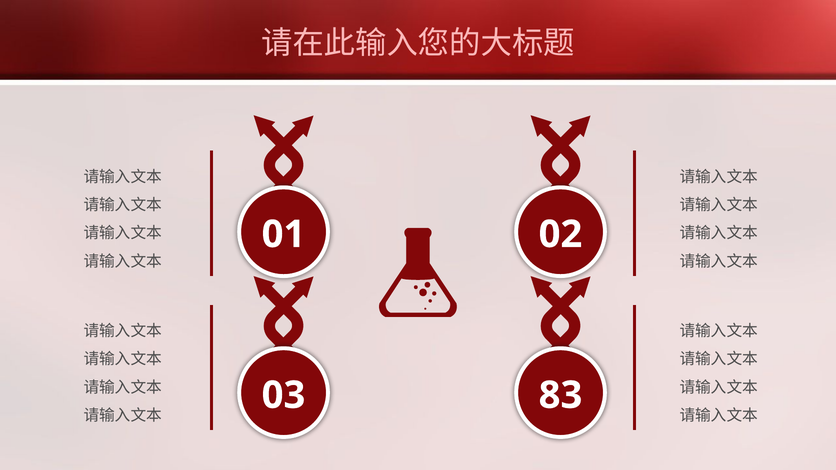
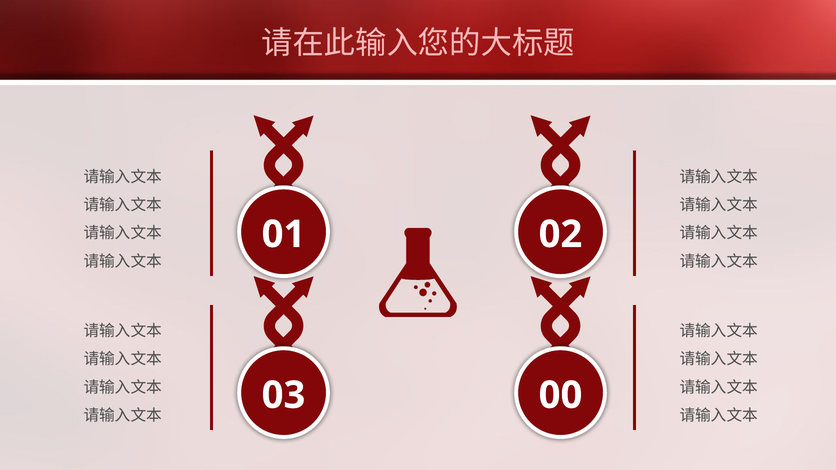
83: 83 -> 00
